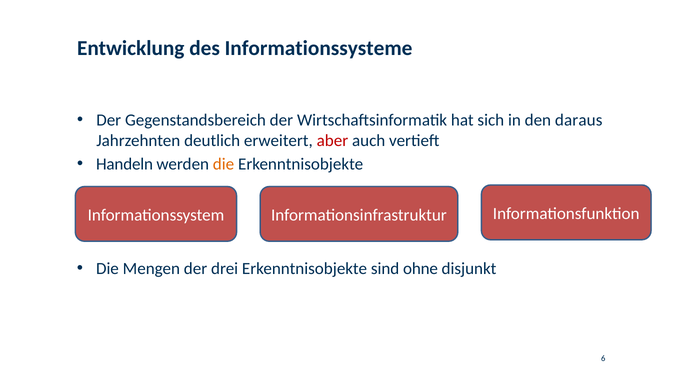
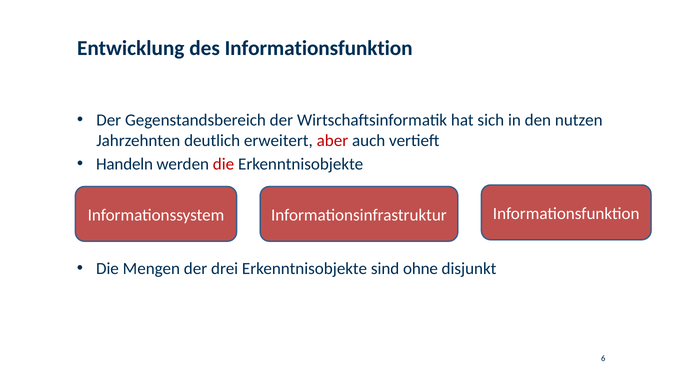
des Informationssysteme: Informationssysteme -> Informationsfunktion
daraus: daraus -> nutzen
die at (224, 165) colour: orange -> red
